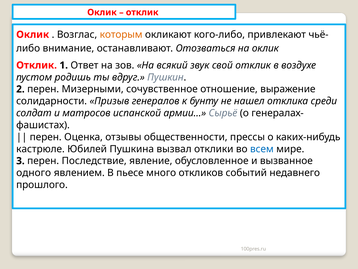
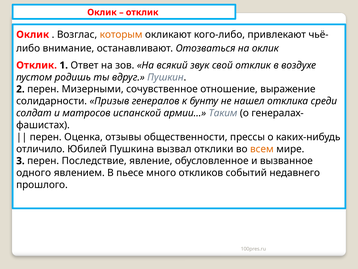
Сырьё: Сырьё -> Таким
кастрюле: кастрюле -> отличило
всем colour: blue -> orange
